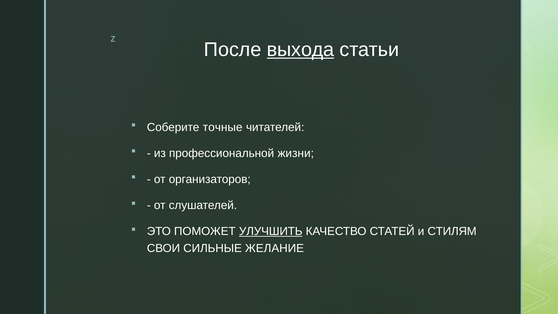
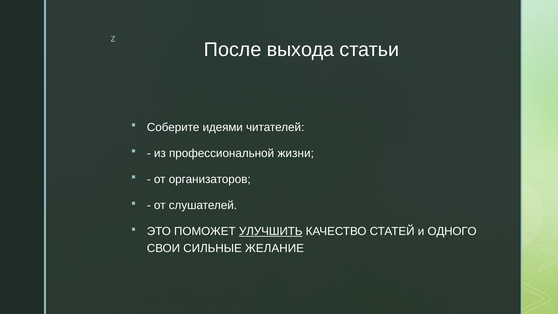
выхода underline: present -> none
точные: точные -> идеями
СТИЛЯМ: СТИЛЯМ -> ОДНОГО
